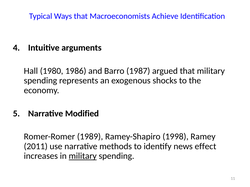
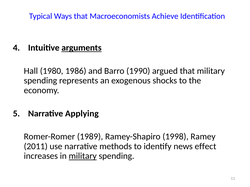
arguments underline: none -> present
1987: 1987 -> 1990
Modified: Modified -> Applying
